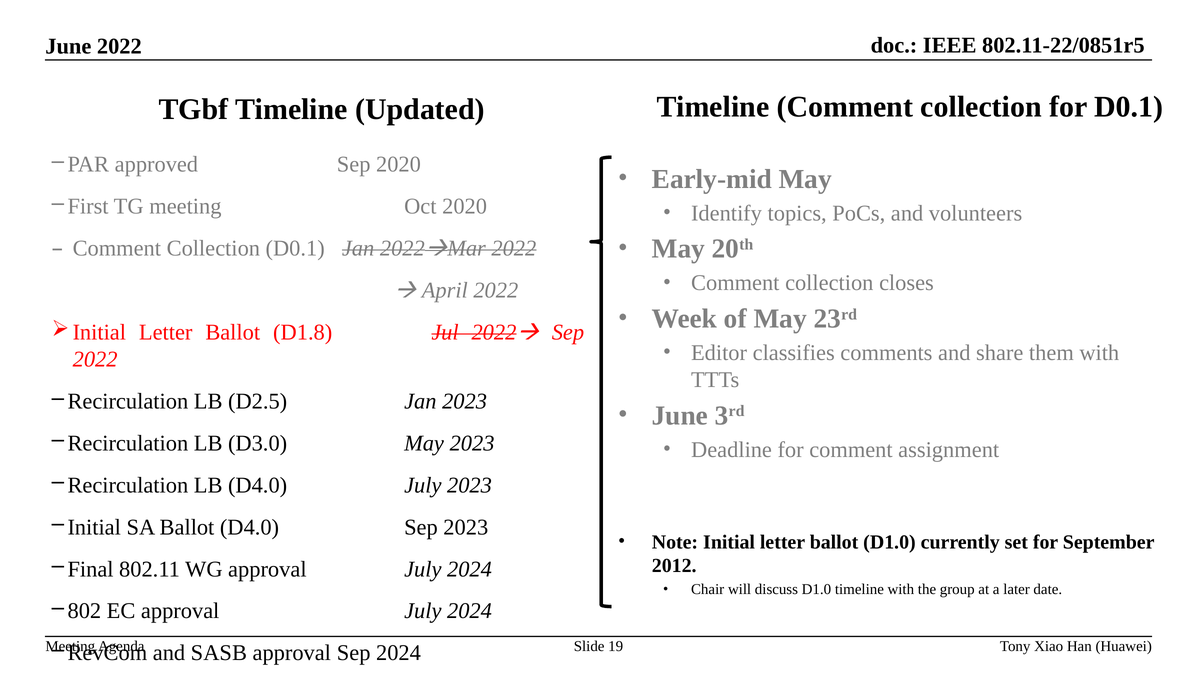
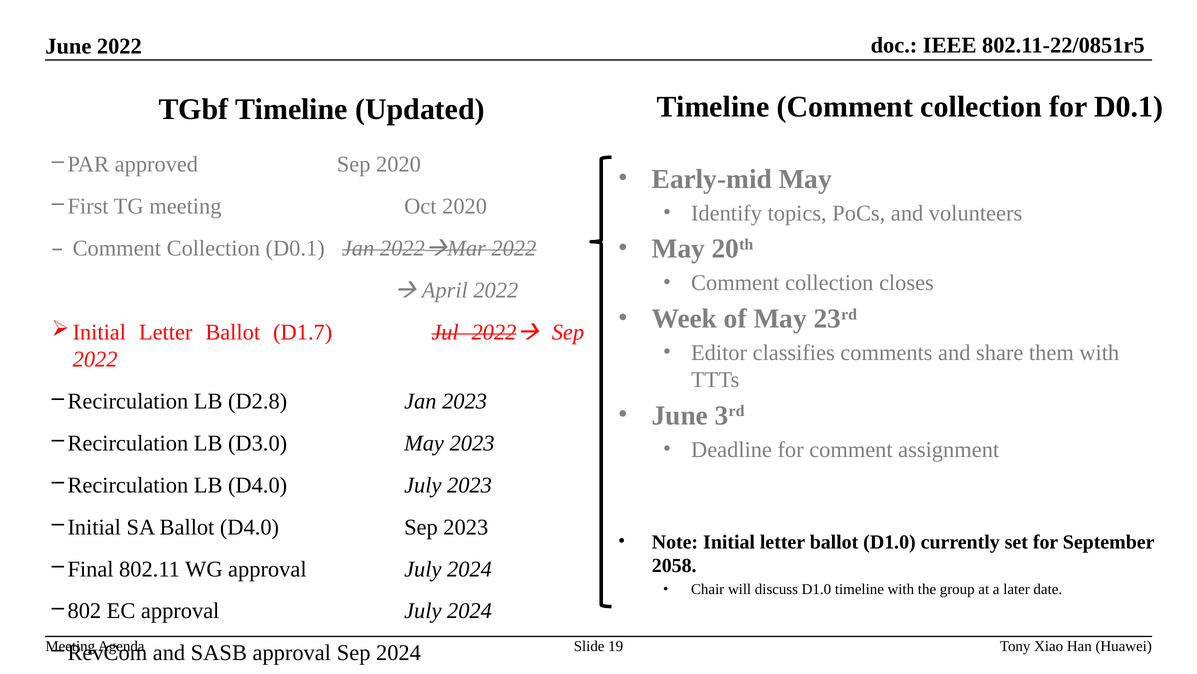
D1.8: D1.8 -> D1.7
D2.5: D2.5 -> D2.8
2012: 2012 -> 2058
